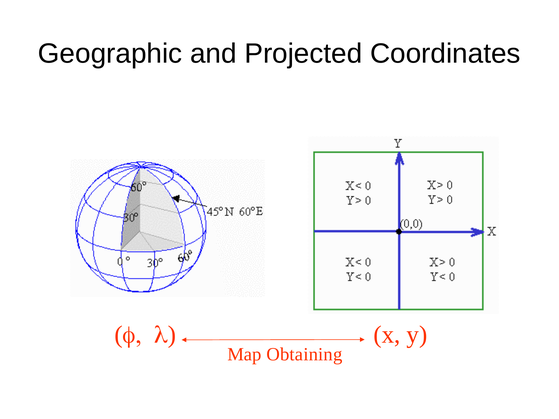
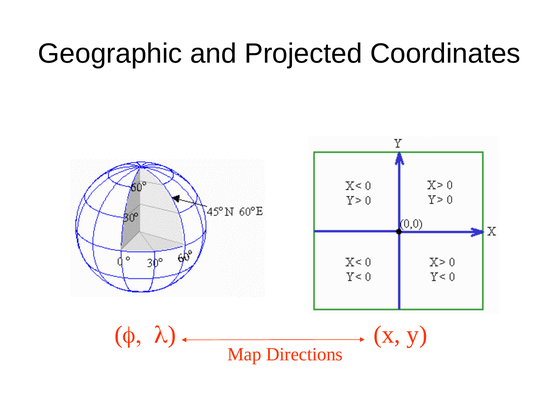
Obtaining: Obtaining -> Directions
